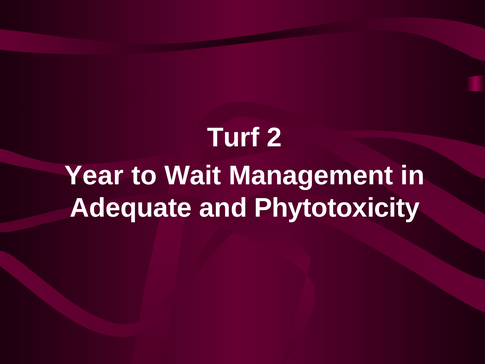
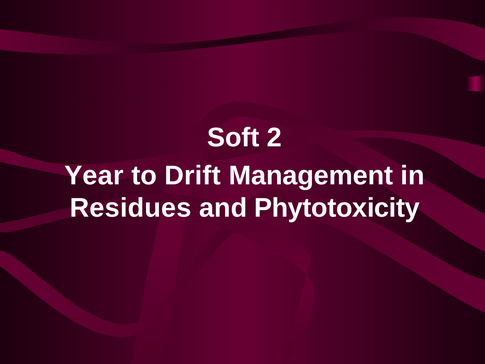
Turf: Turf -> Soft
Wait: Wait -> Drift
Adequate: Adequate -> Residues
